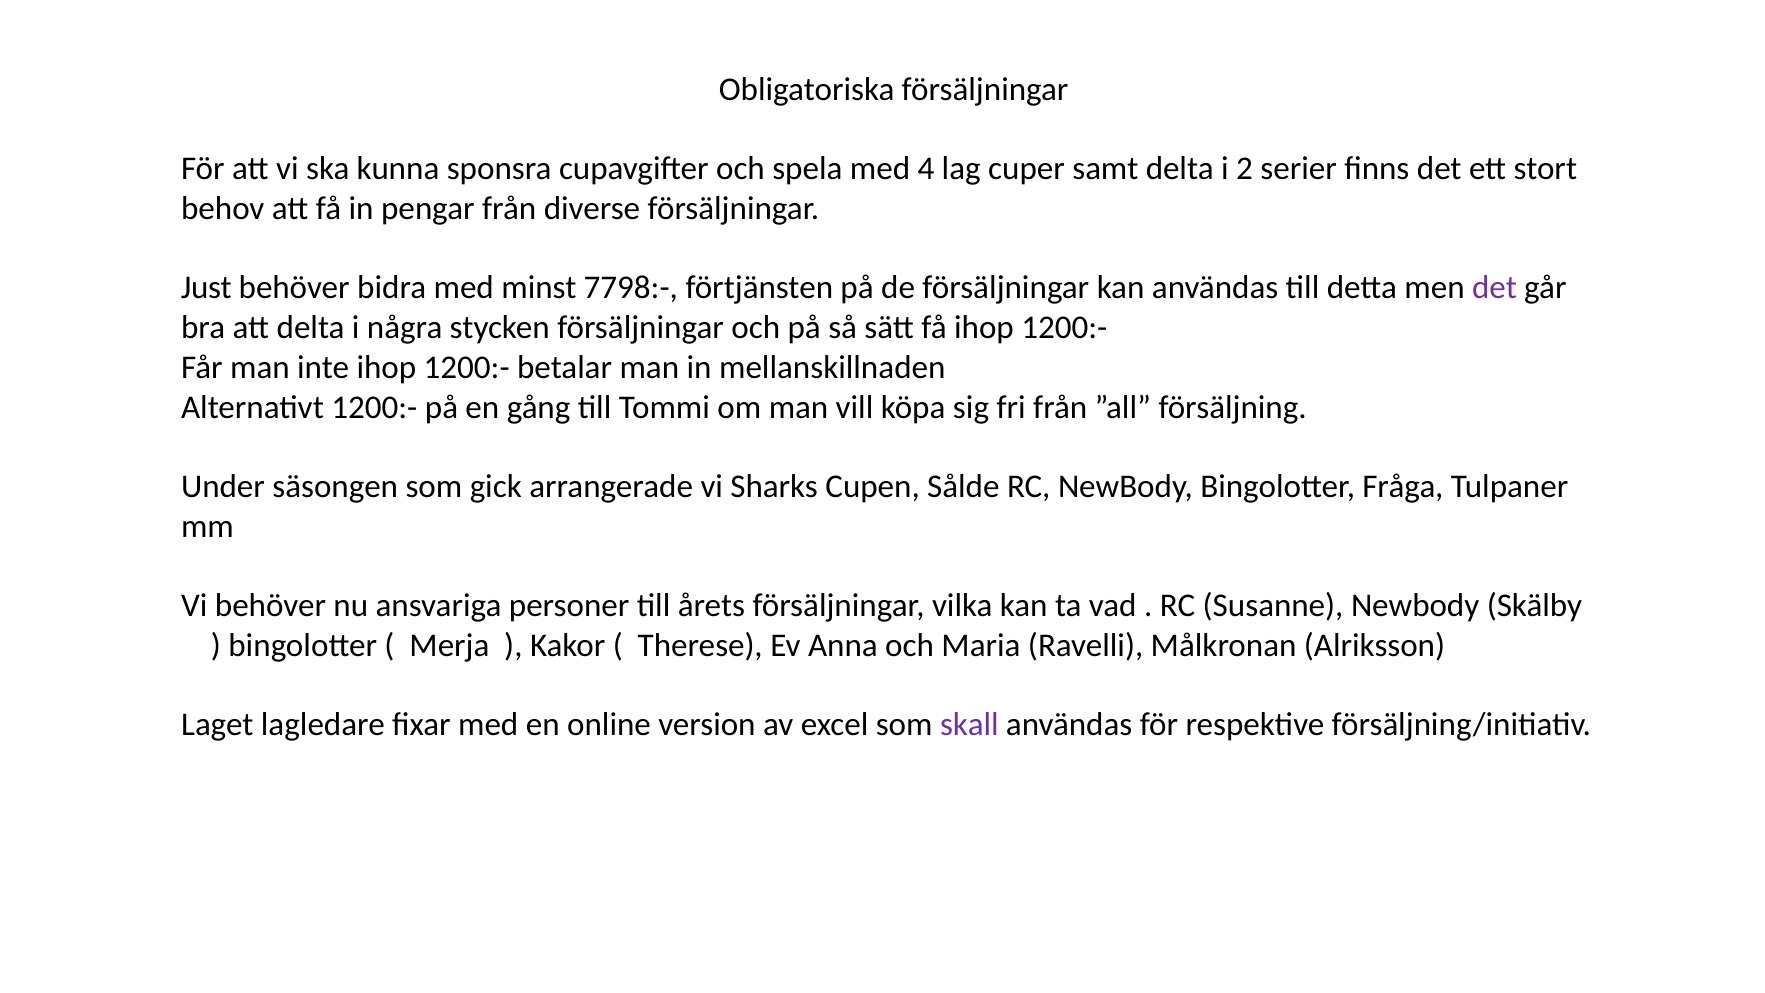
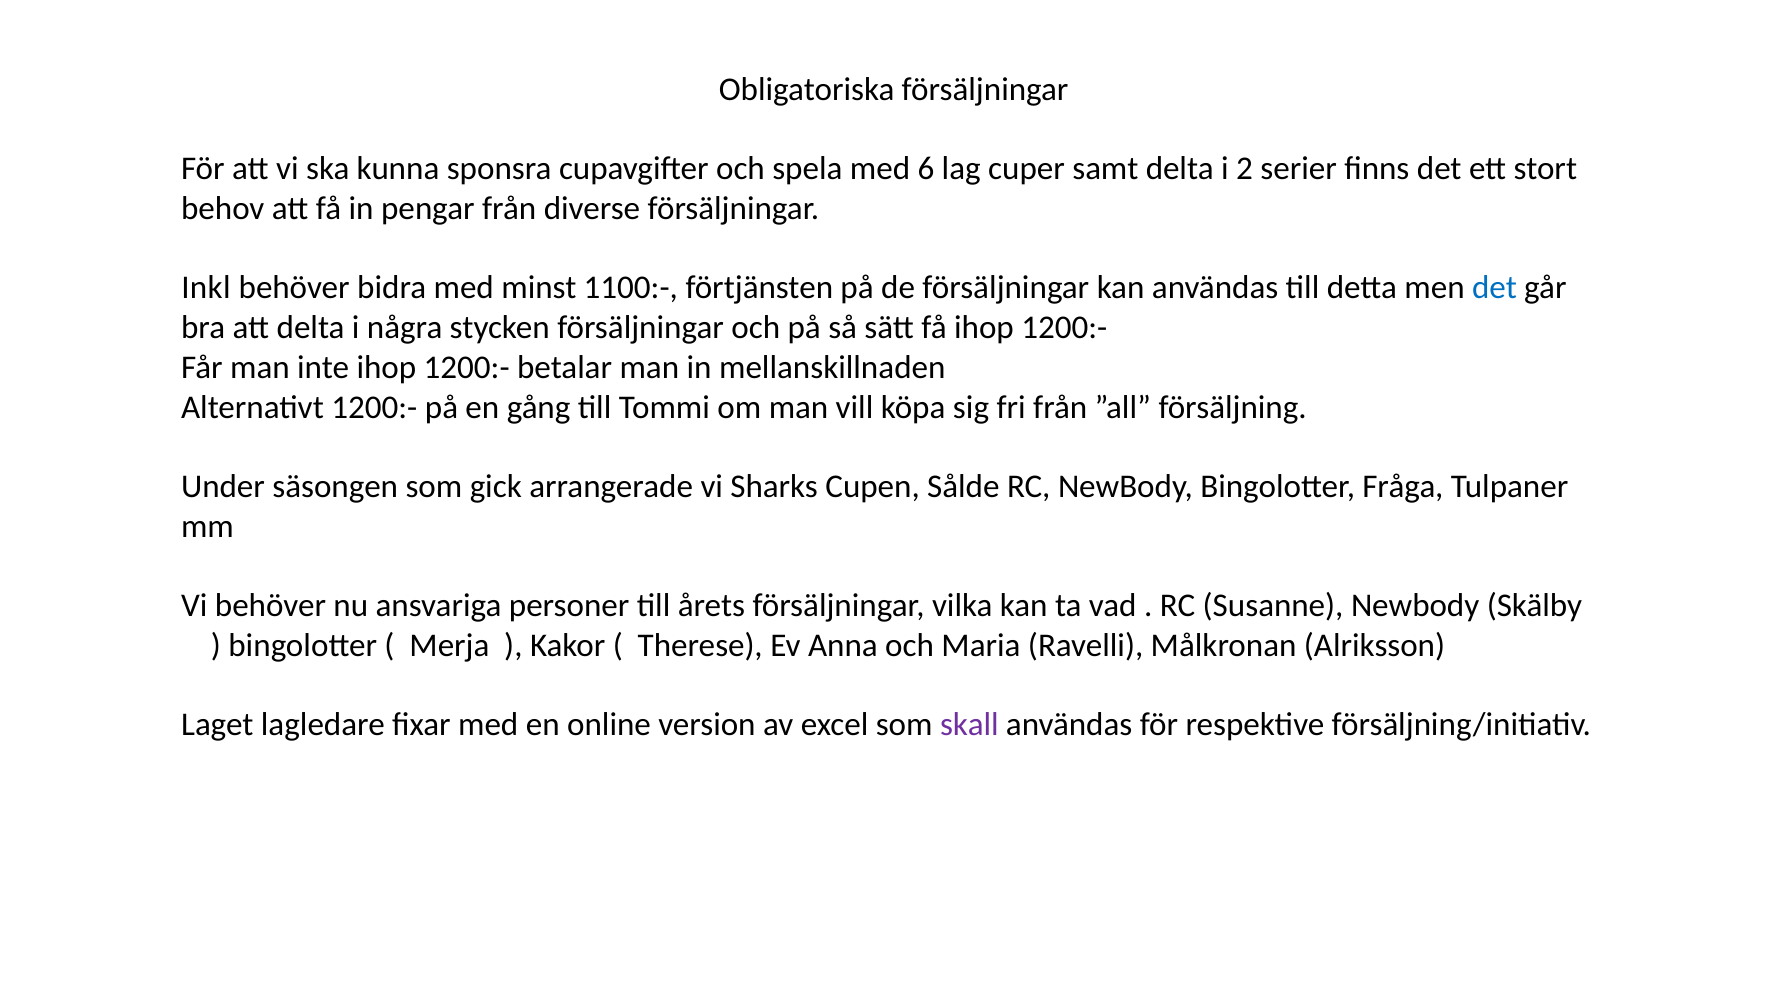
4: 4 -> 6
Just: Just -> Inkl
7798:-: 7798:- -> 1100:-
det at (1494, 288) colour: purple -> blue
